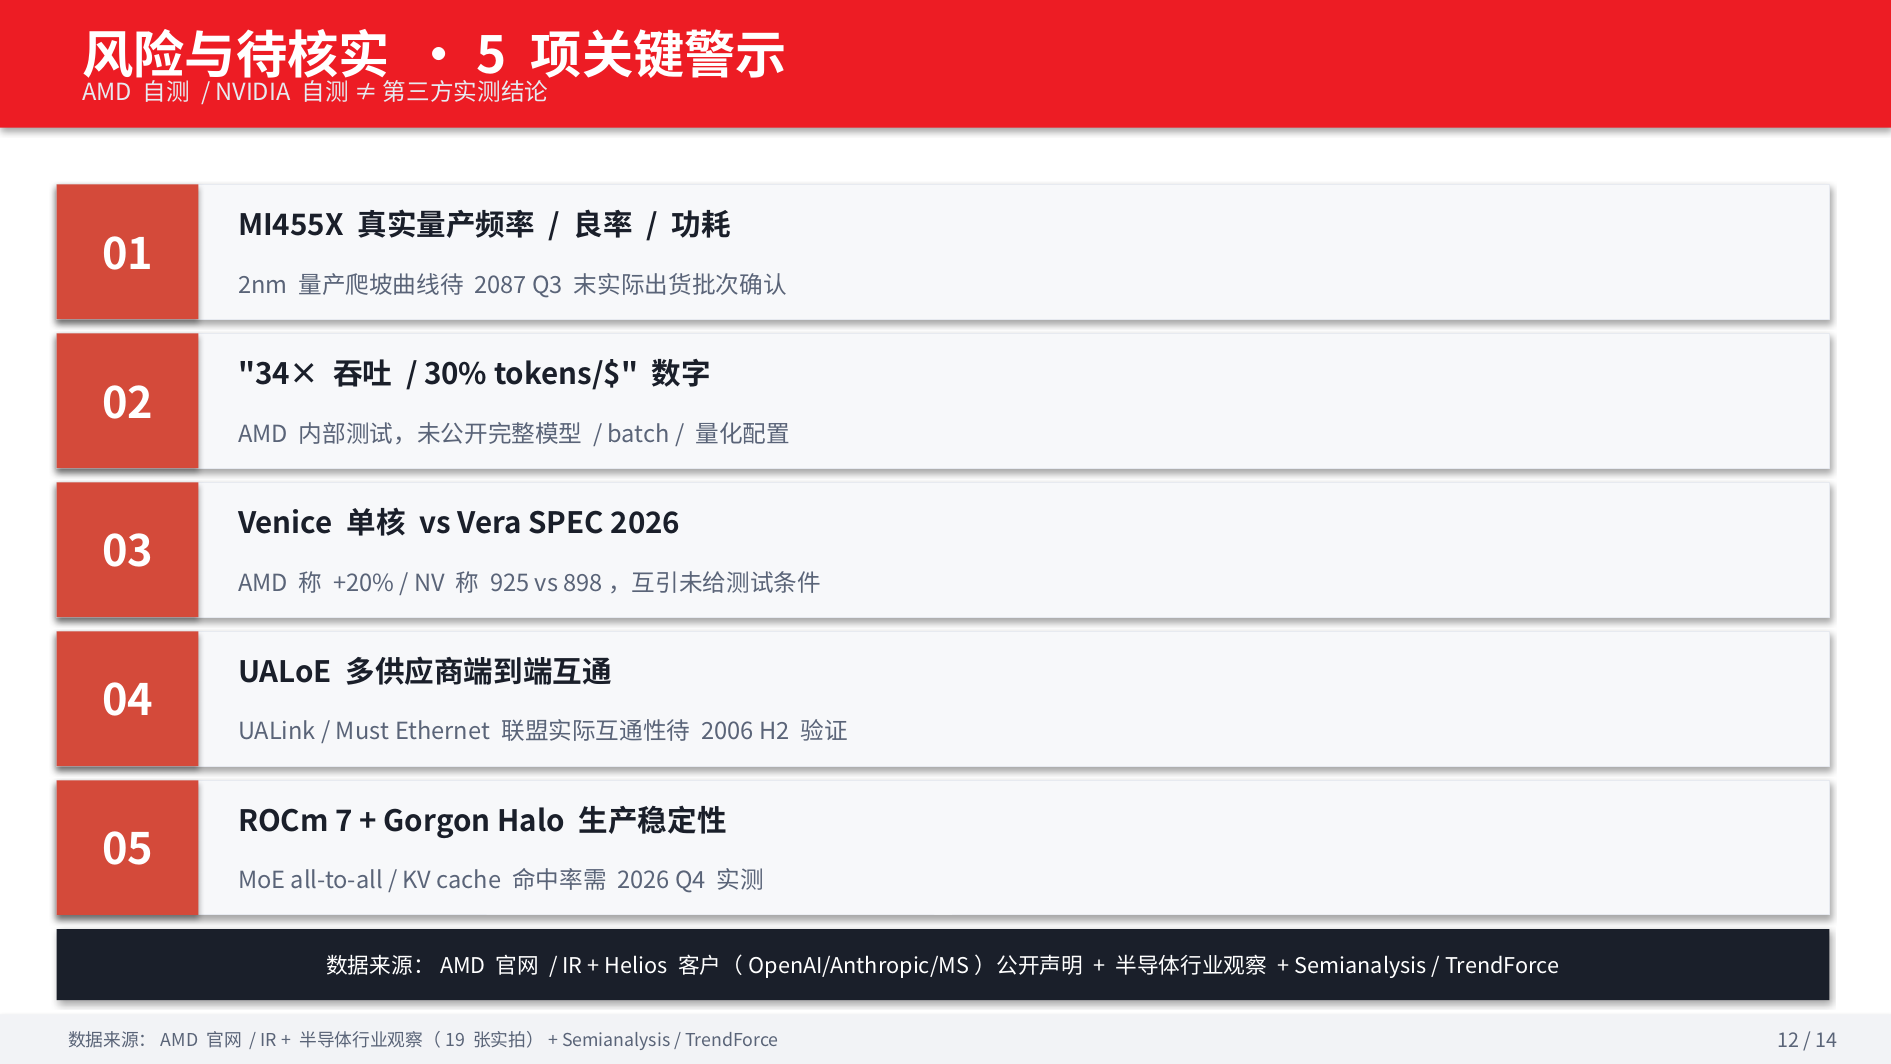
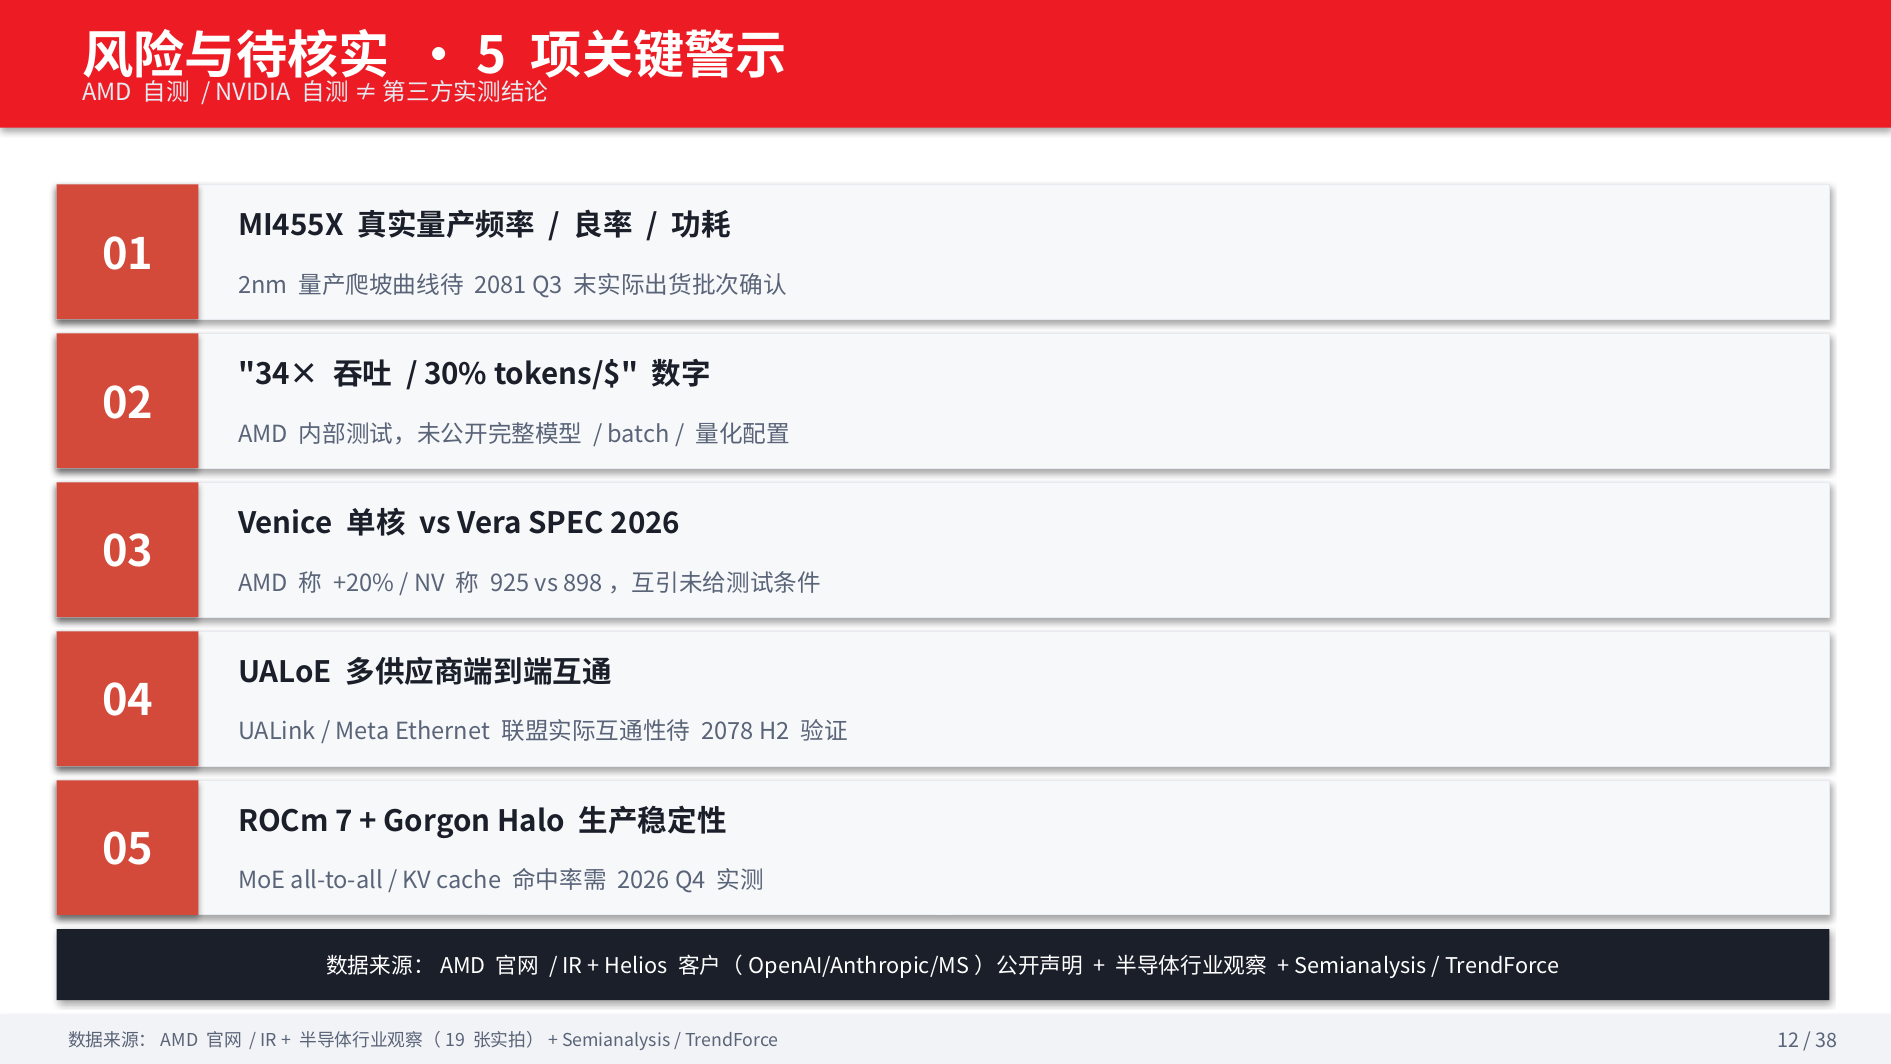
2087: 2087 -> 2081
Must: Must -> Meta
2006: 2006 -> 2078
14: 14 -> 38
